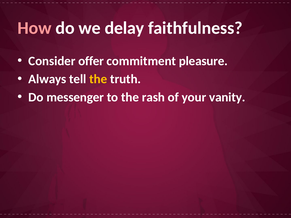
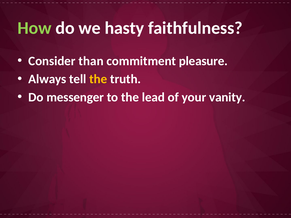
How colour: pink -> light green
delay: delay -> hasty
offer: offer -> than
rash: rash -> lead
